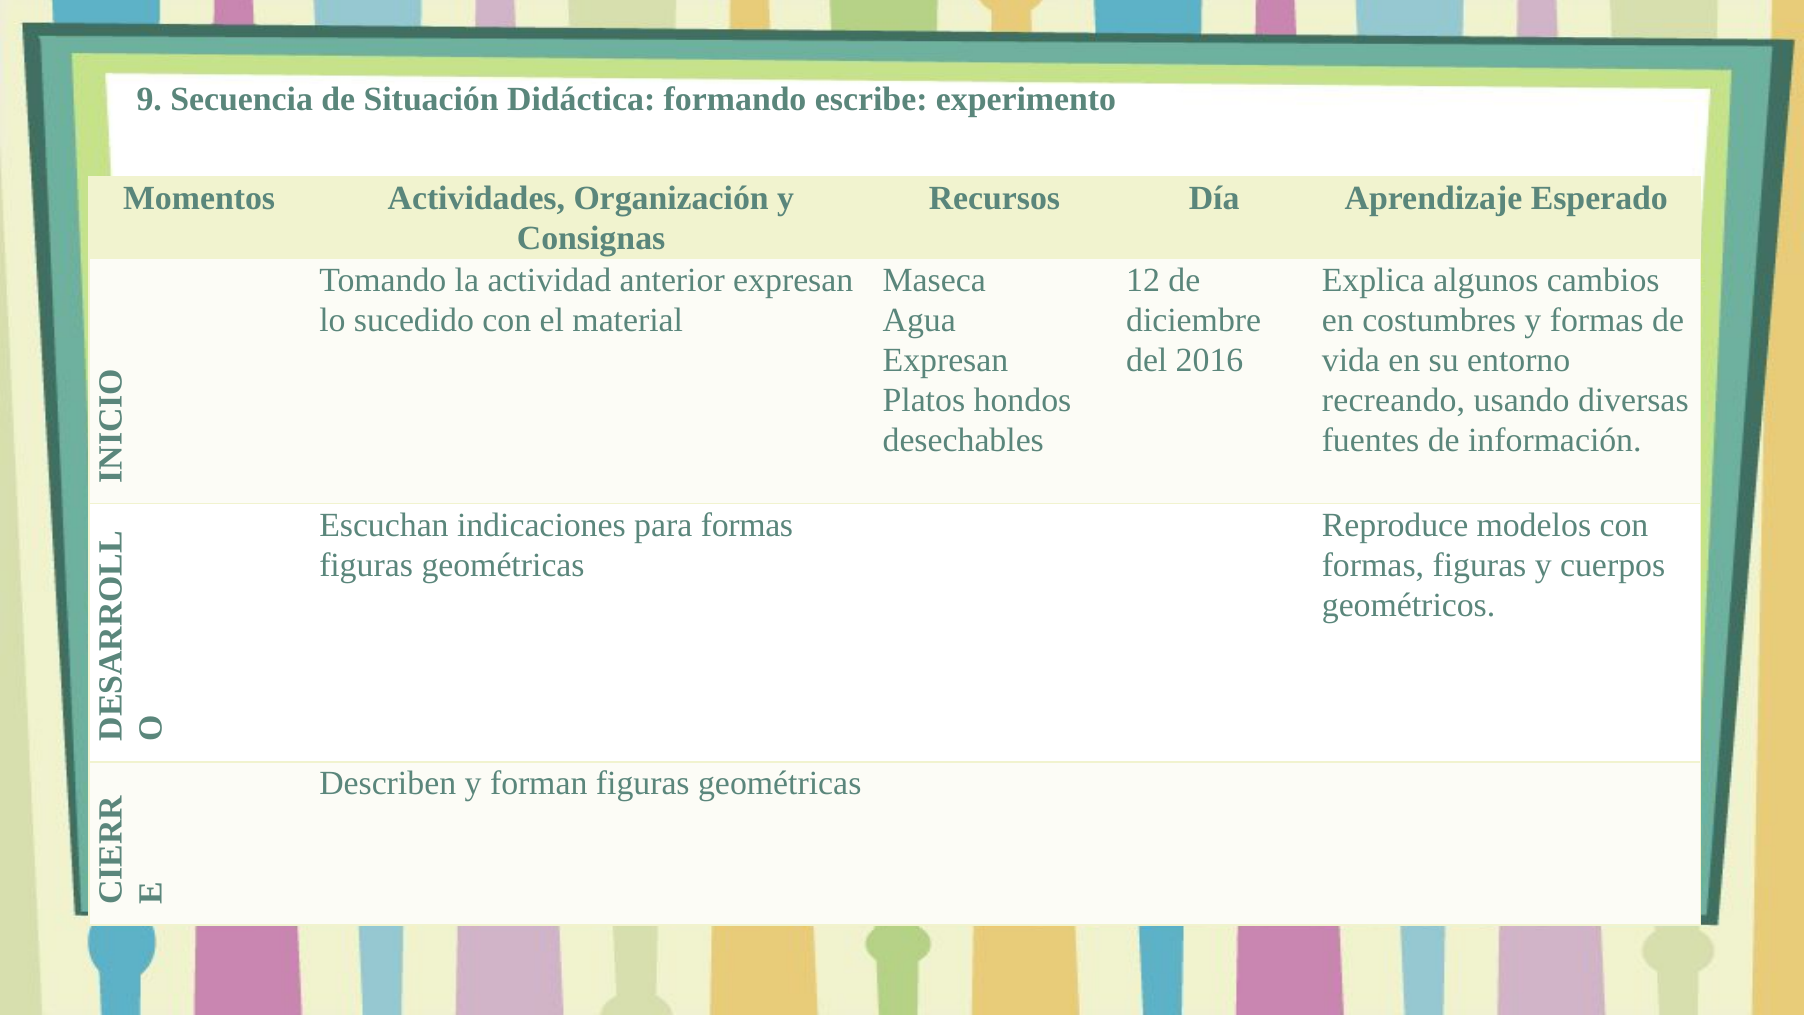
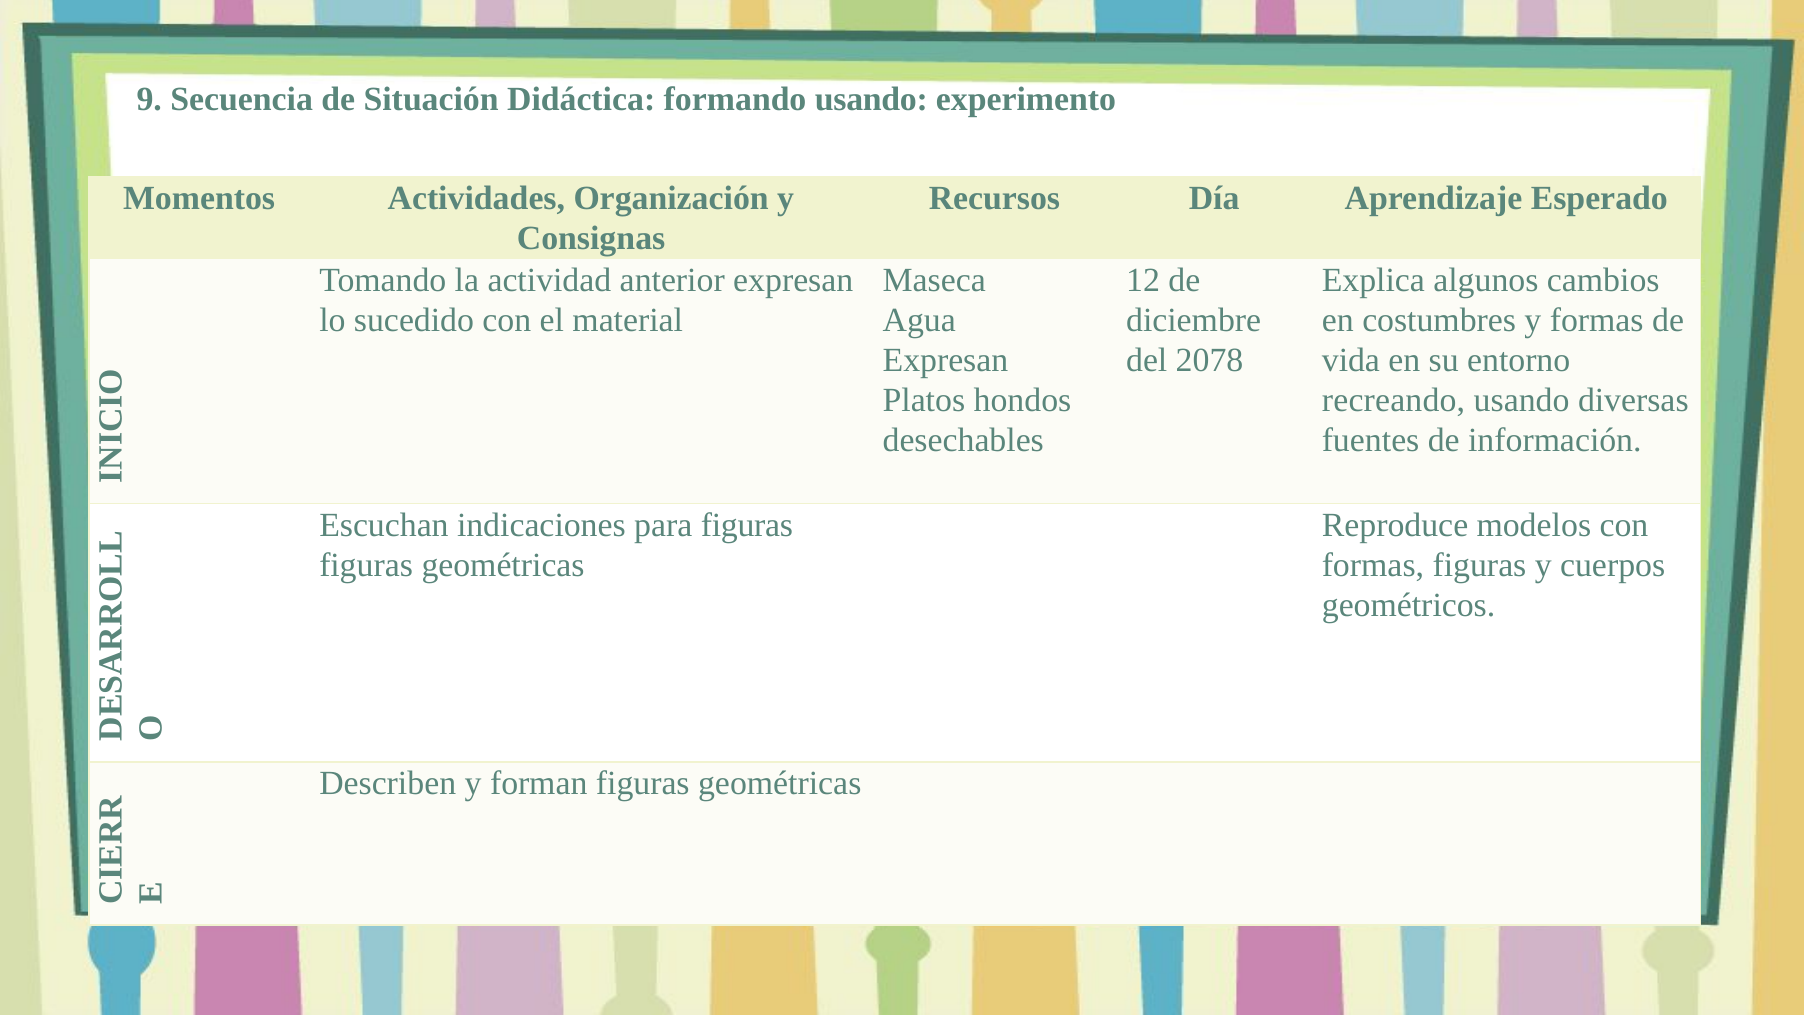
formando escribe: escribe -> usando
2016: 2016 -> 2078
para formas: formas -> figuras
